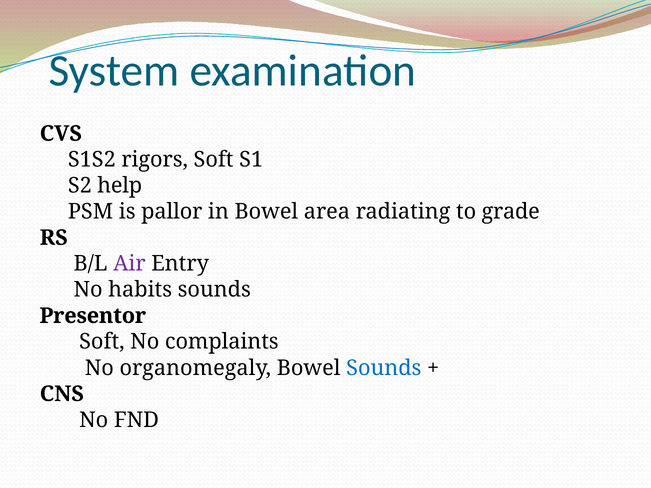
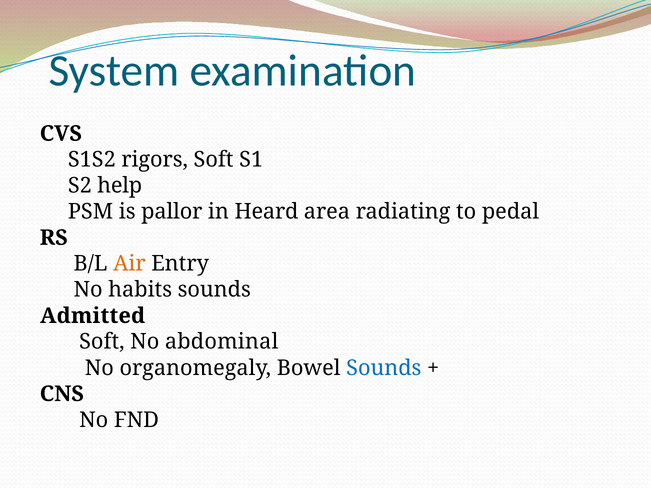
in Bowel: Bowel -> Heard
grade: grade -> pedal
Air colour: purple -> orange
Presentor: Presentor -> Admitted
complaints: complaints -> abdominal
